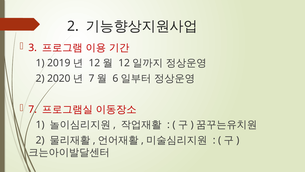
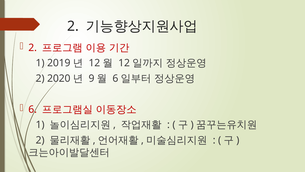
3 at (33, 48): 3 -> 2
7 at (91, 78): 7 -> 9
7 at (33, 109): 7 -> 6
